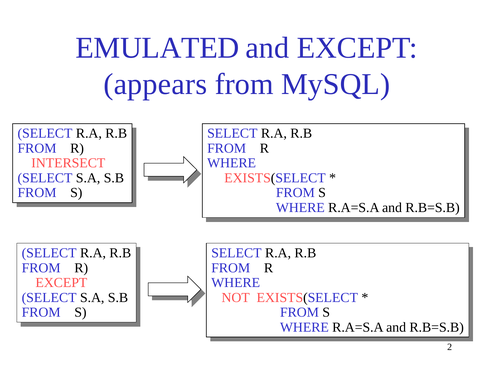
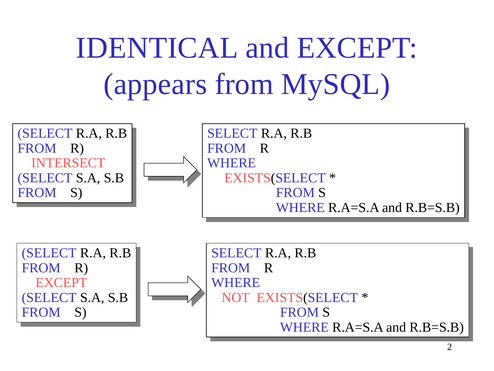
EMULATED: EMULATED -> IDENTICAL
